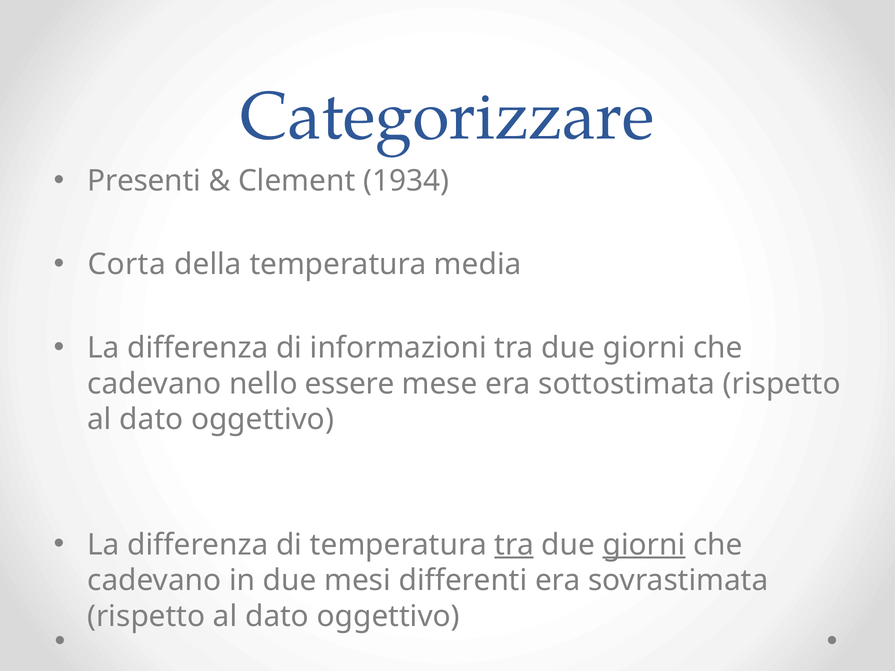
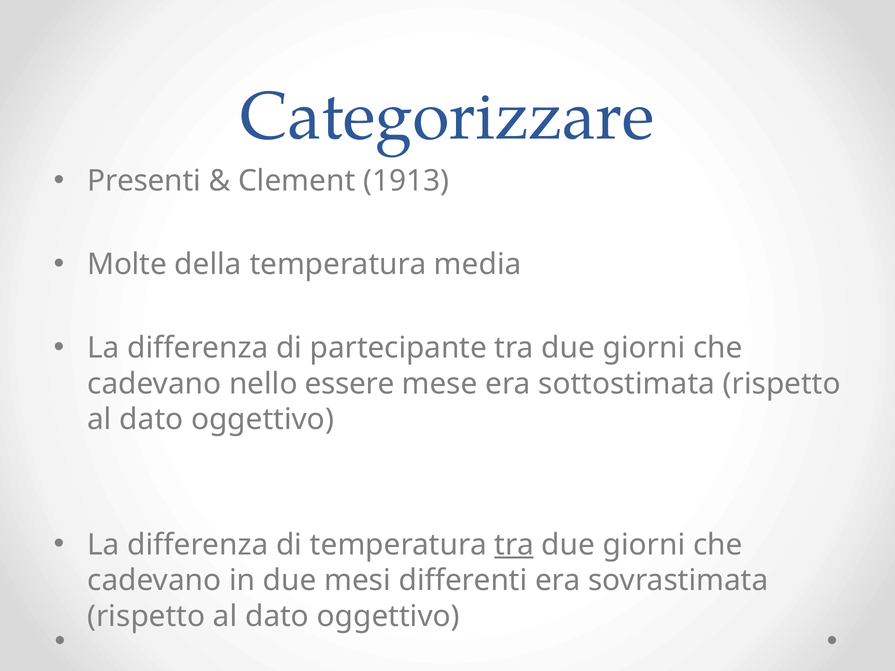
1934: 1934 -> 1913
Corta: Corta -> Molte
informazioni: informazioni -> partecipante
giorni at (644, 545) underline: present -> none
